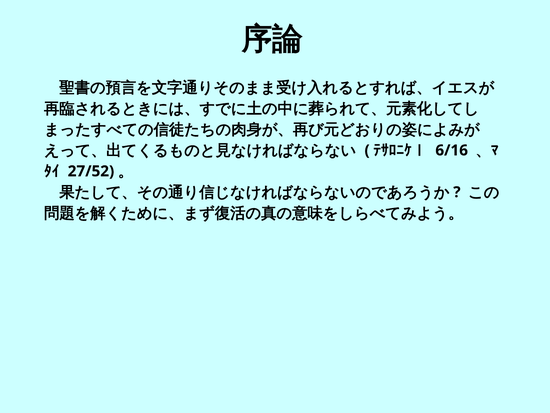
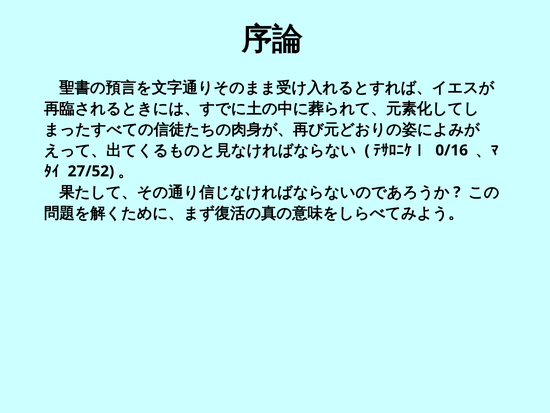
6/16: 6/16 -> 0/16
